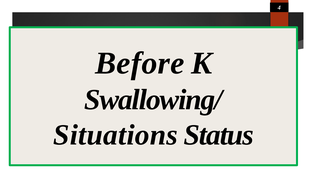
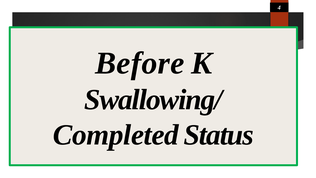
Situations: Situations -> Completed
